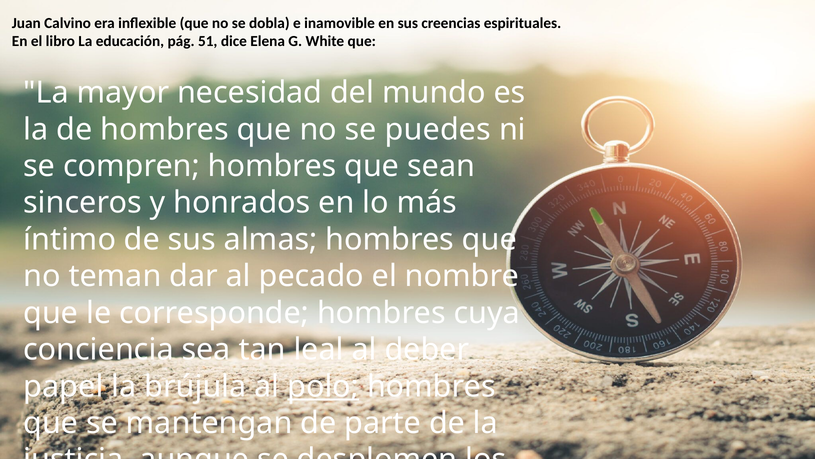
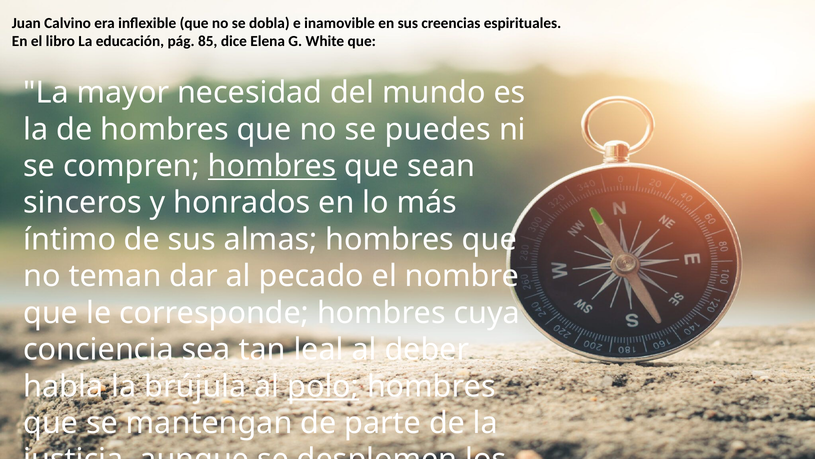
51: 51 -> 85
hombres at (272, 166) underline: none -> present
papel: papel -> habla
